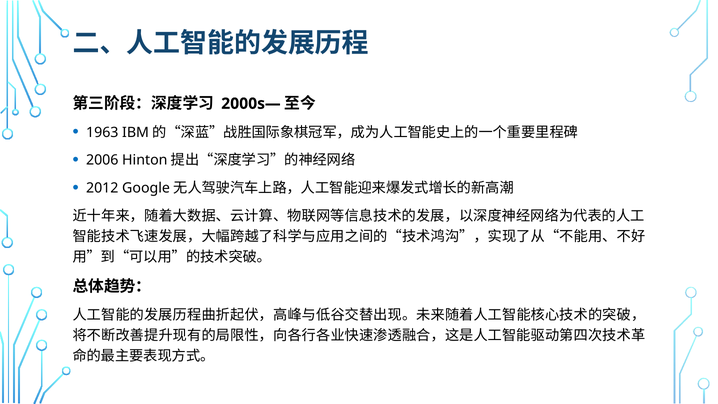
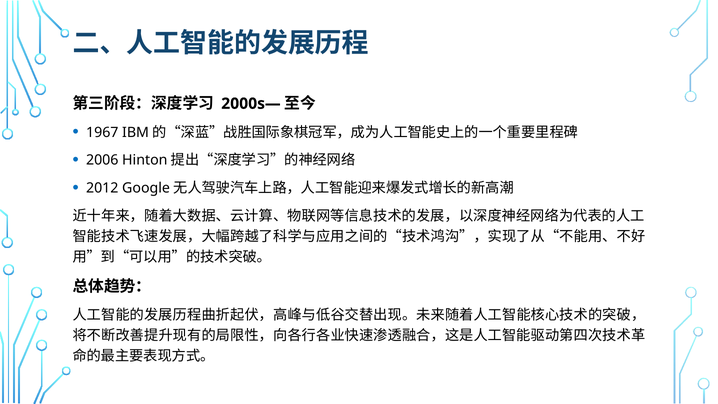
1963: 1963 -> 1967
